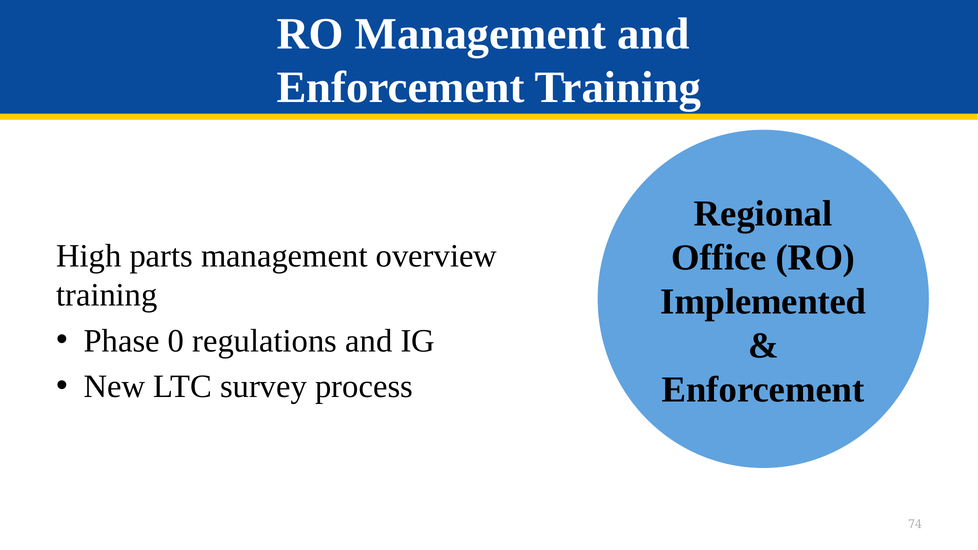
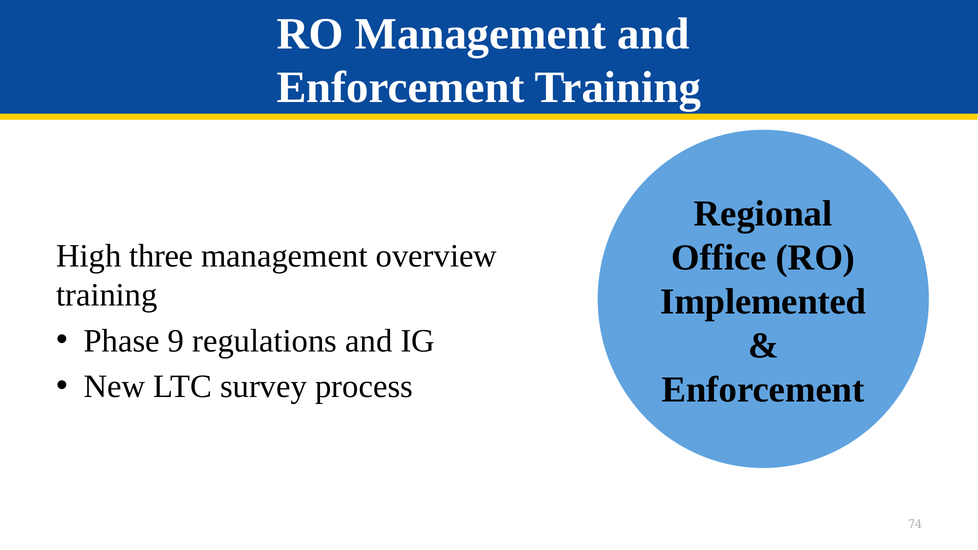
parts: parts -> three
0: 0 -> 9
